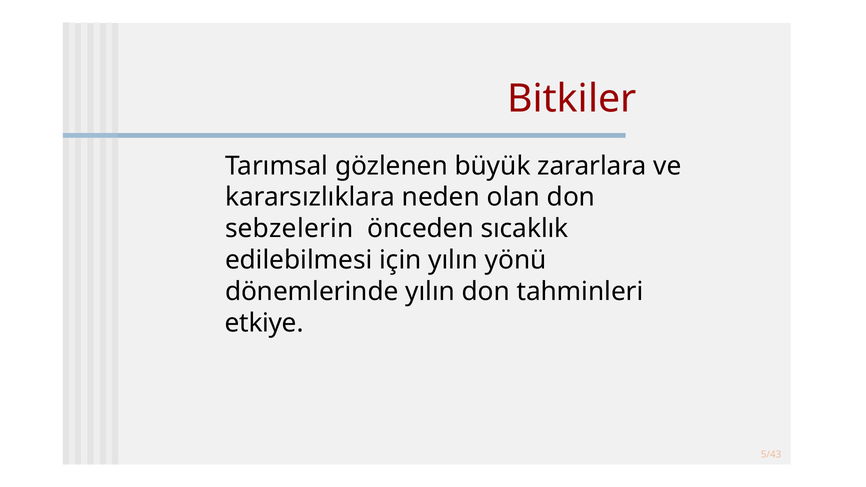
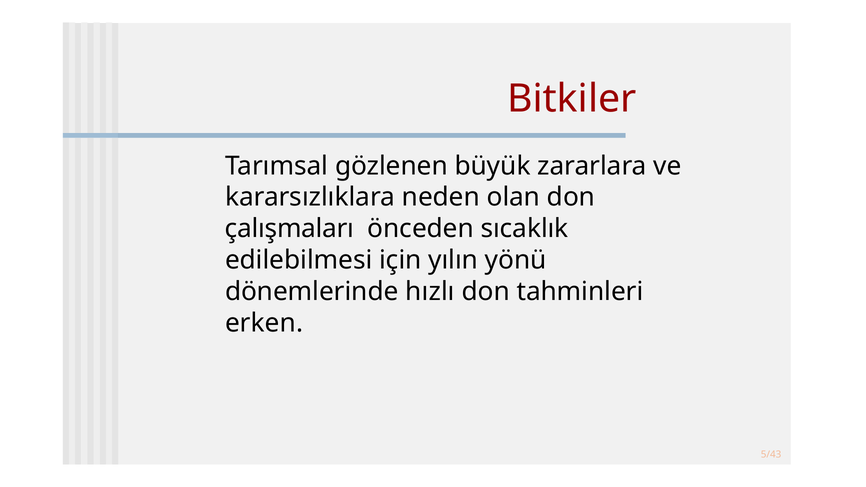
sebzelerin: sebzelerin -> çalışmaları
dönemlerinde yılın: yılın -> hızlı
etkiye: etkiye -> erken
